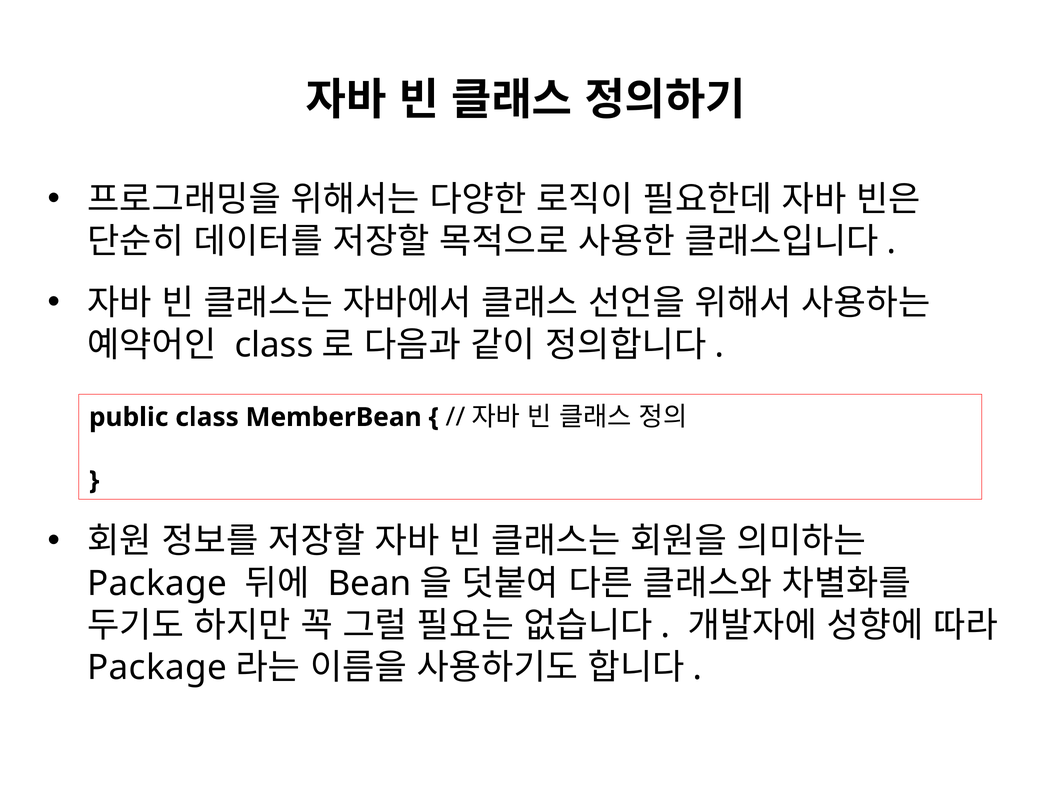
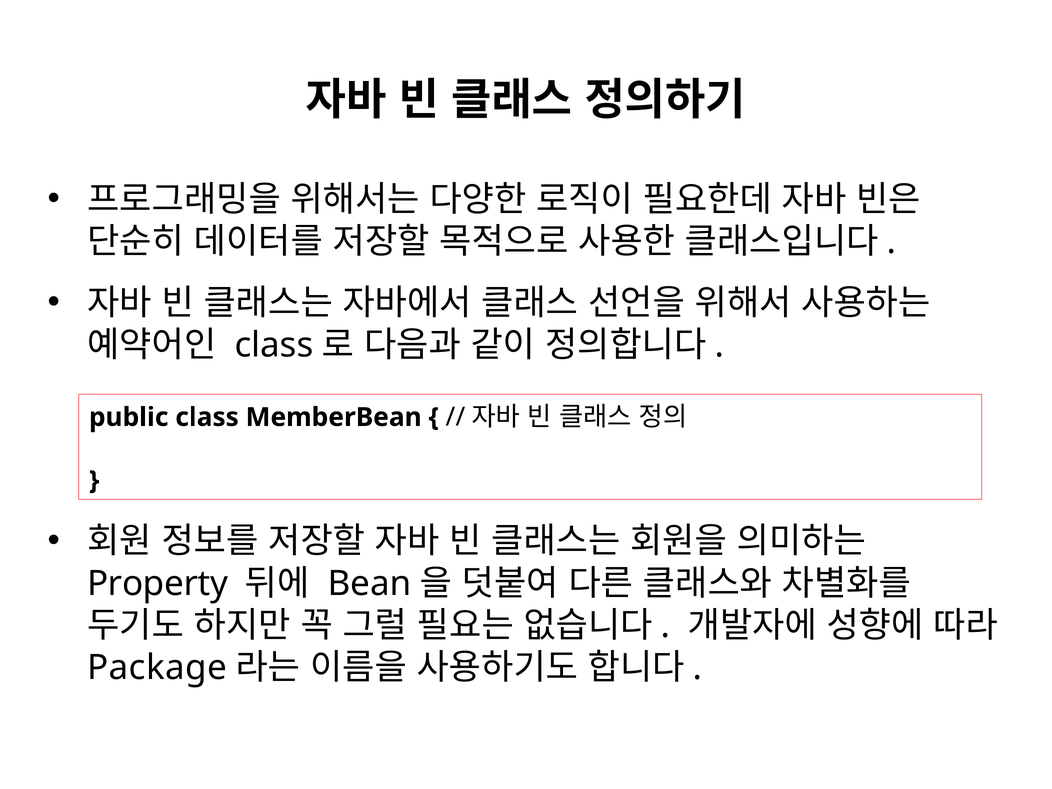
Package at (157, 583): Package -> Property
